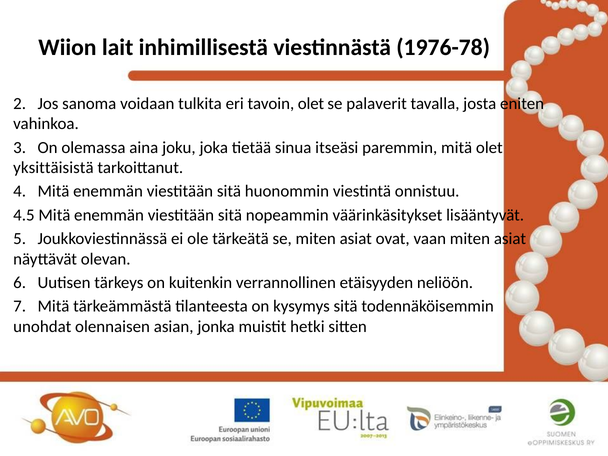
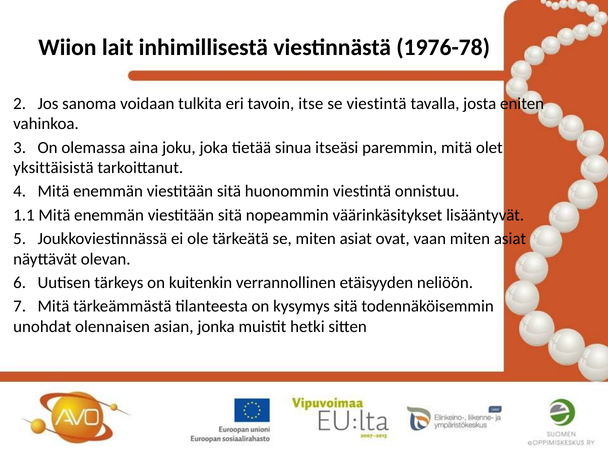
tavoin olet: olet -> itse
se palaverit: palaverit -> viestintä
4.5: 4.5 -> 1.1
